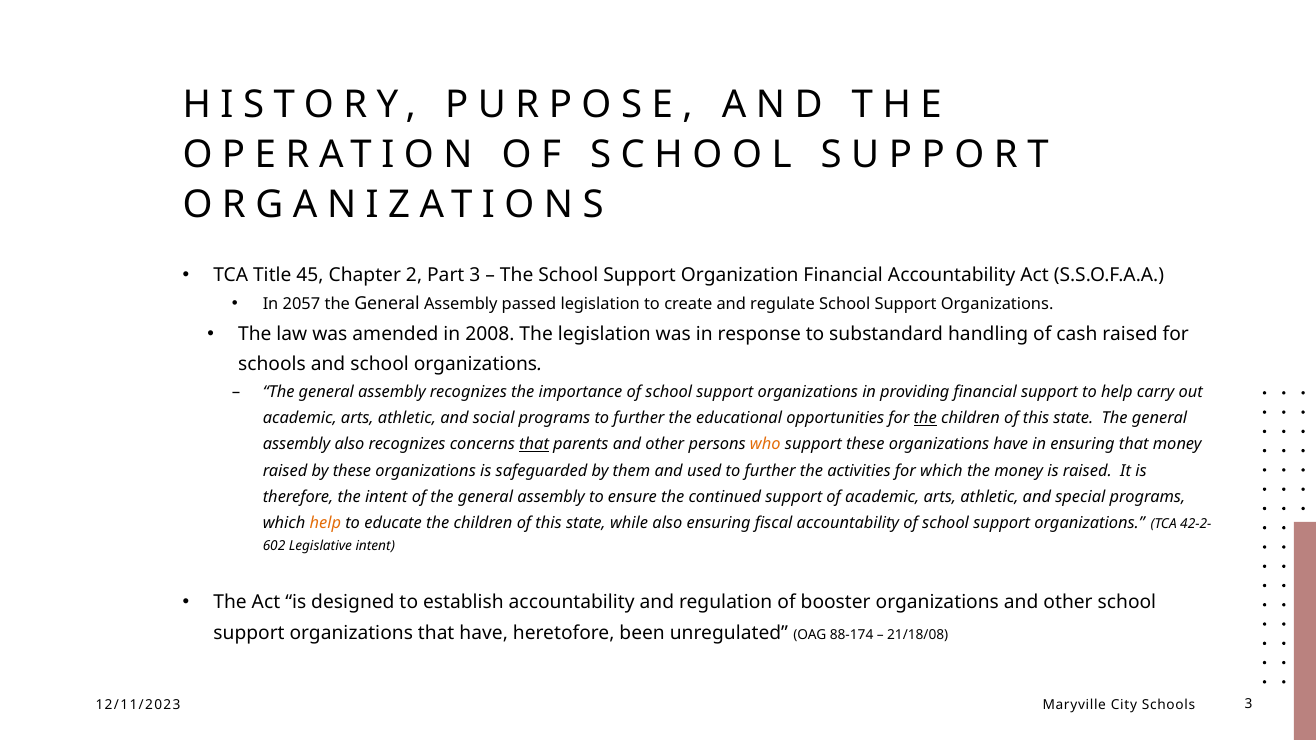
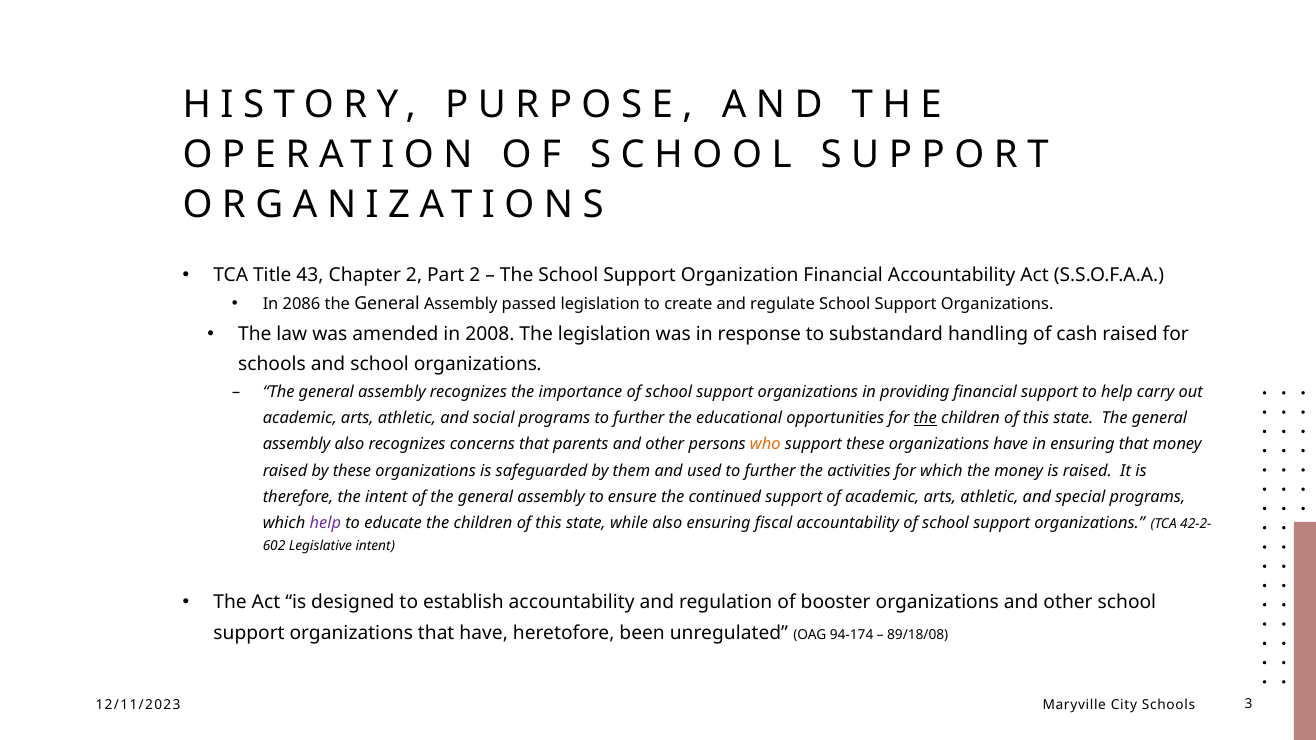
45: 45 -> 43
Part 3: 3 -> 2
2057: 2057 -> 2086
that at (534, 445) underline: present -> none
help at (325, 523) colour: orange -> purple
88-174: 88-174 -> 94-174
21/18/08: 21/18/08 -> 89/18/08
